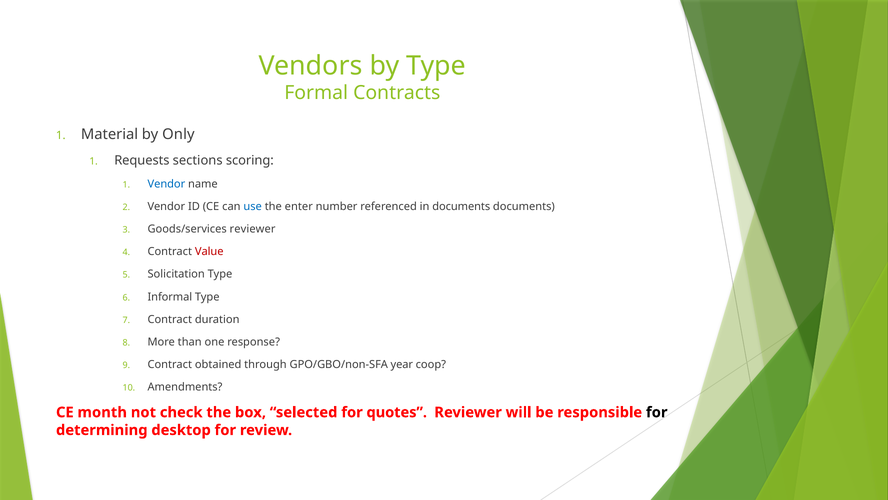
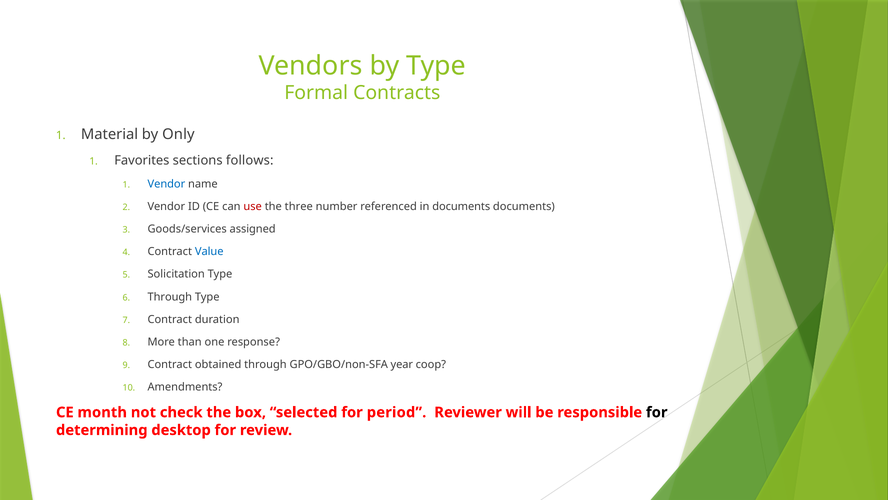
Requests: Requests -> Favorites
scoring: scoring -> follows
use colour: blue -> red
enter: enter -> three
Goods/services reviewer: reviewer -> assigned
Value colour: red -> blue
Informal at (170, 297): Informal -> Through
quotes: quotes -> period
